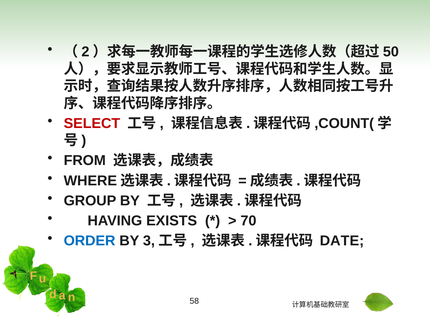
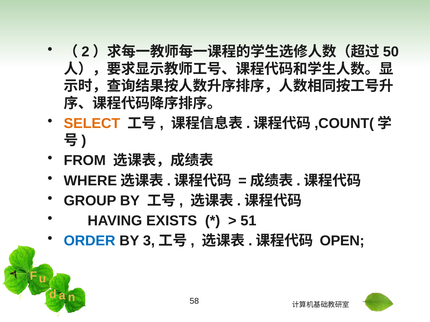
SELECT colour: red -> orange
70: 70 -> 51
DATE: DATE -> OPEN
